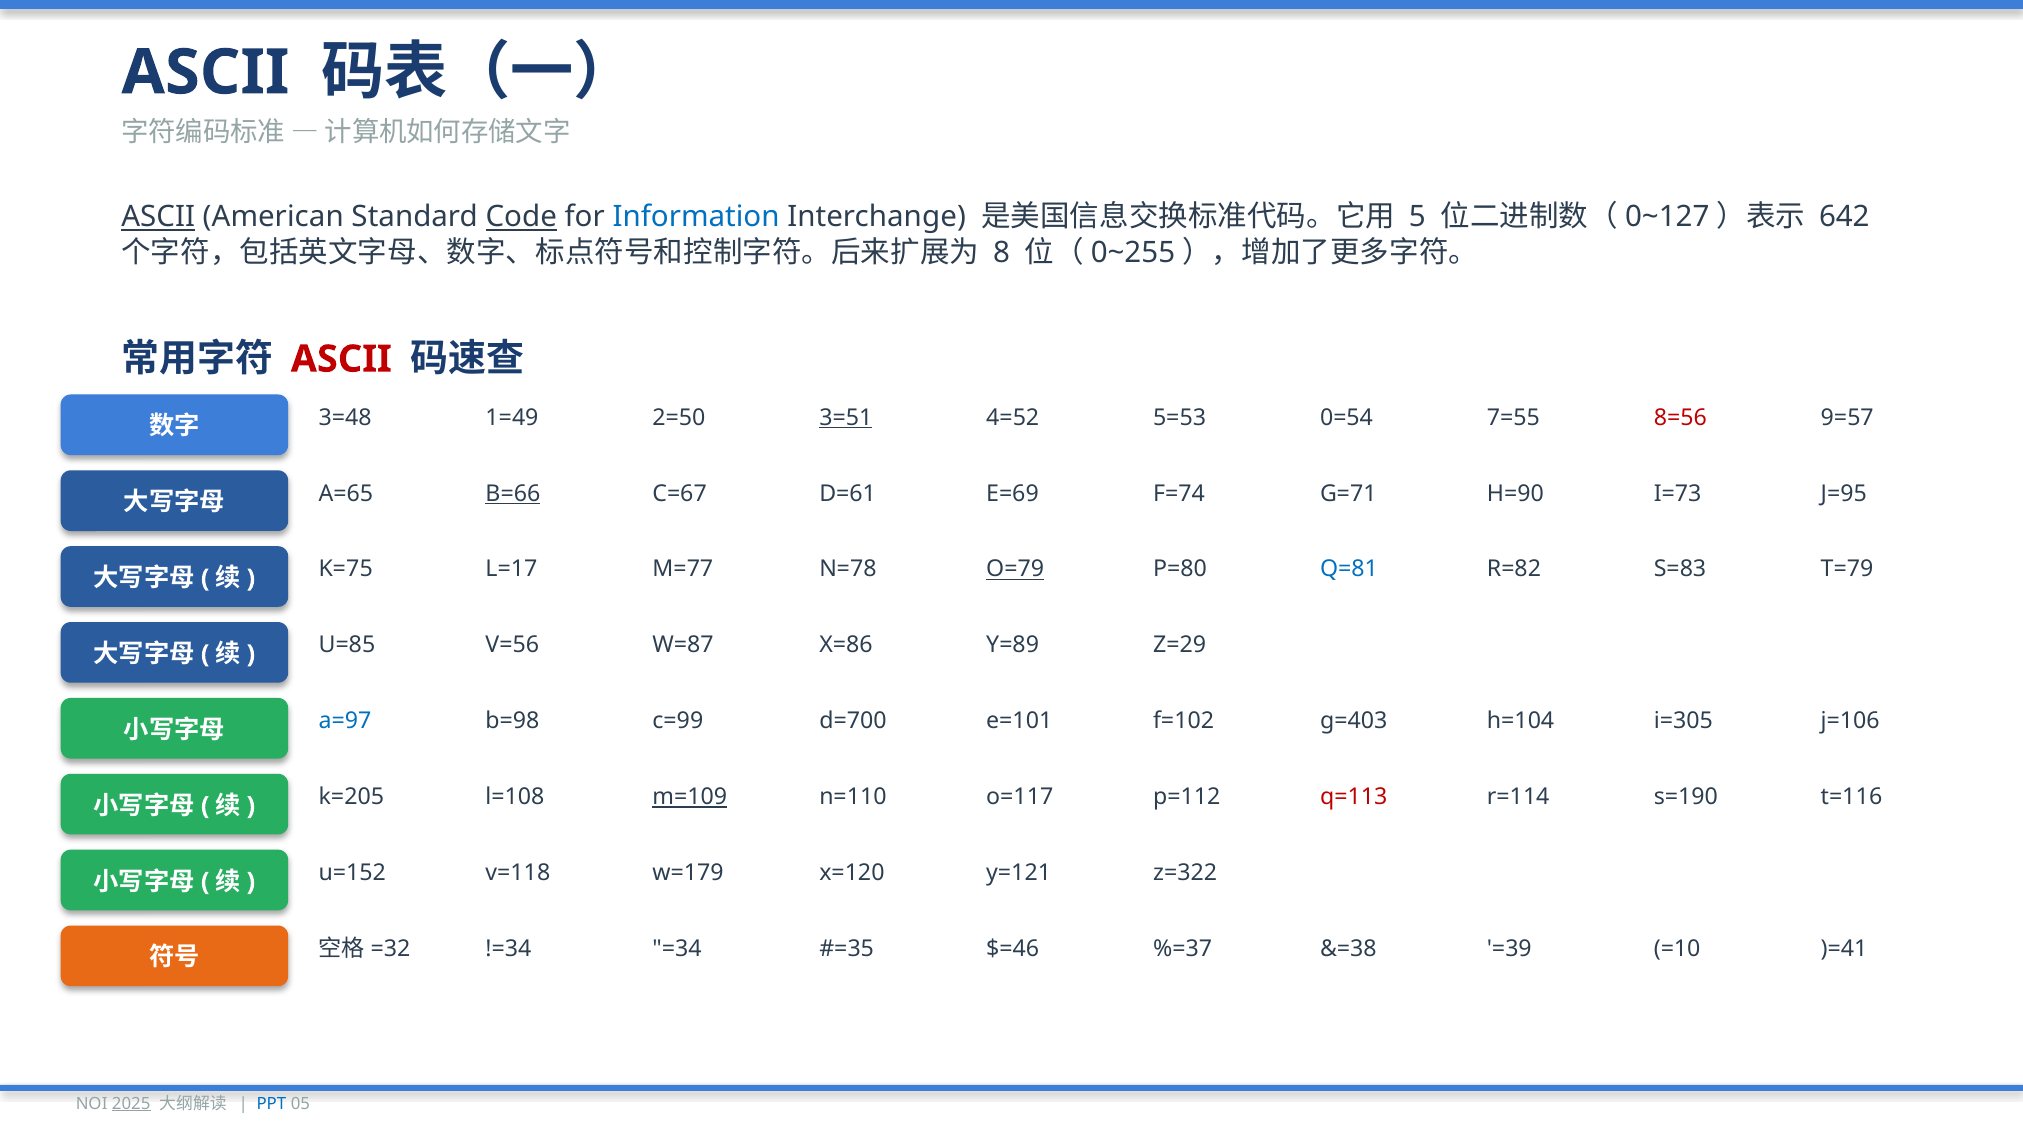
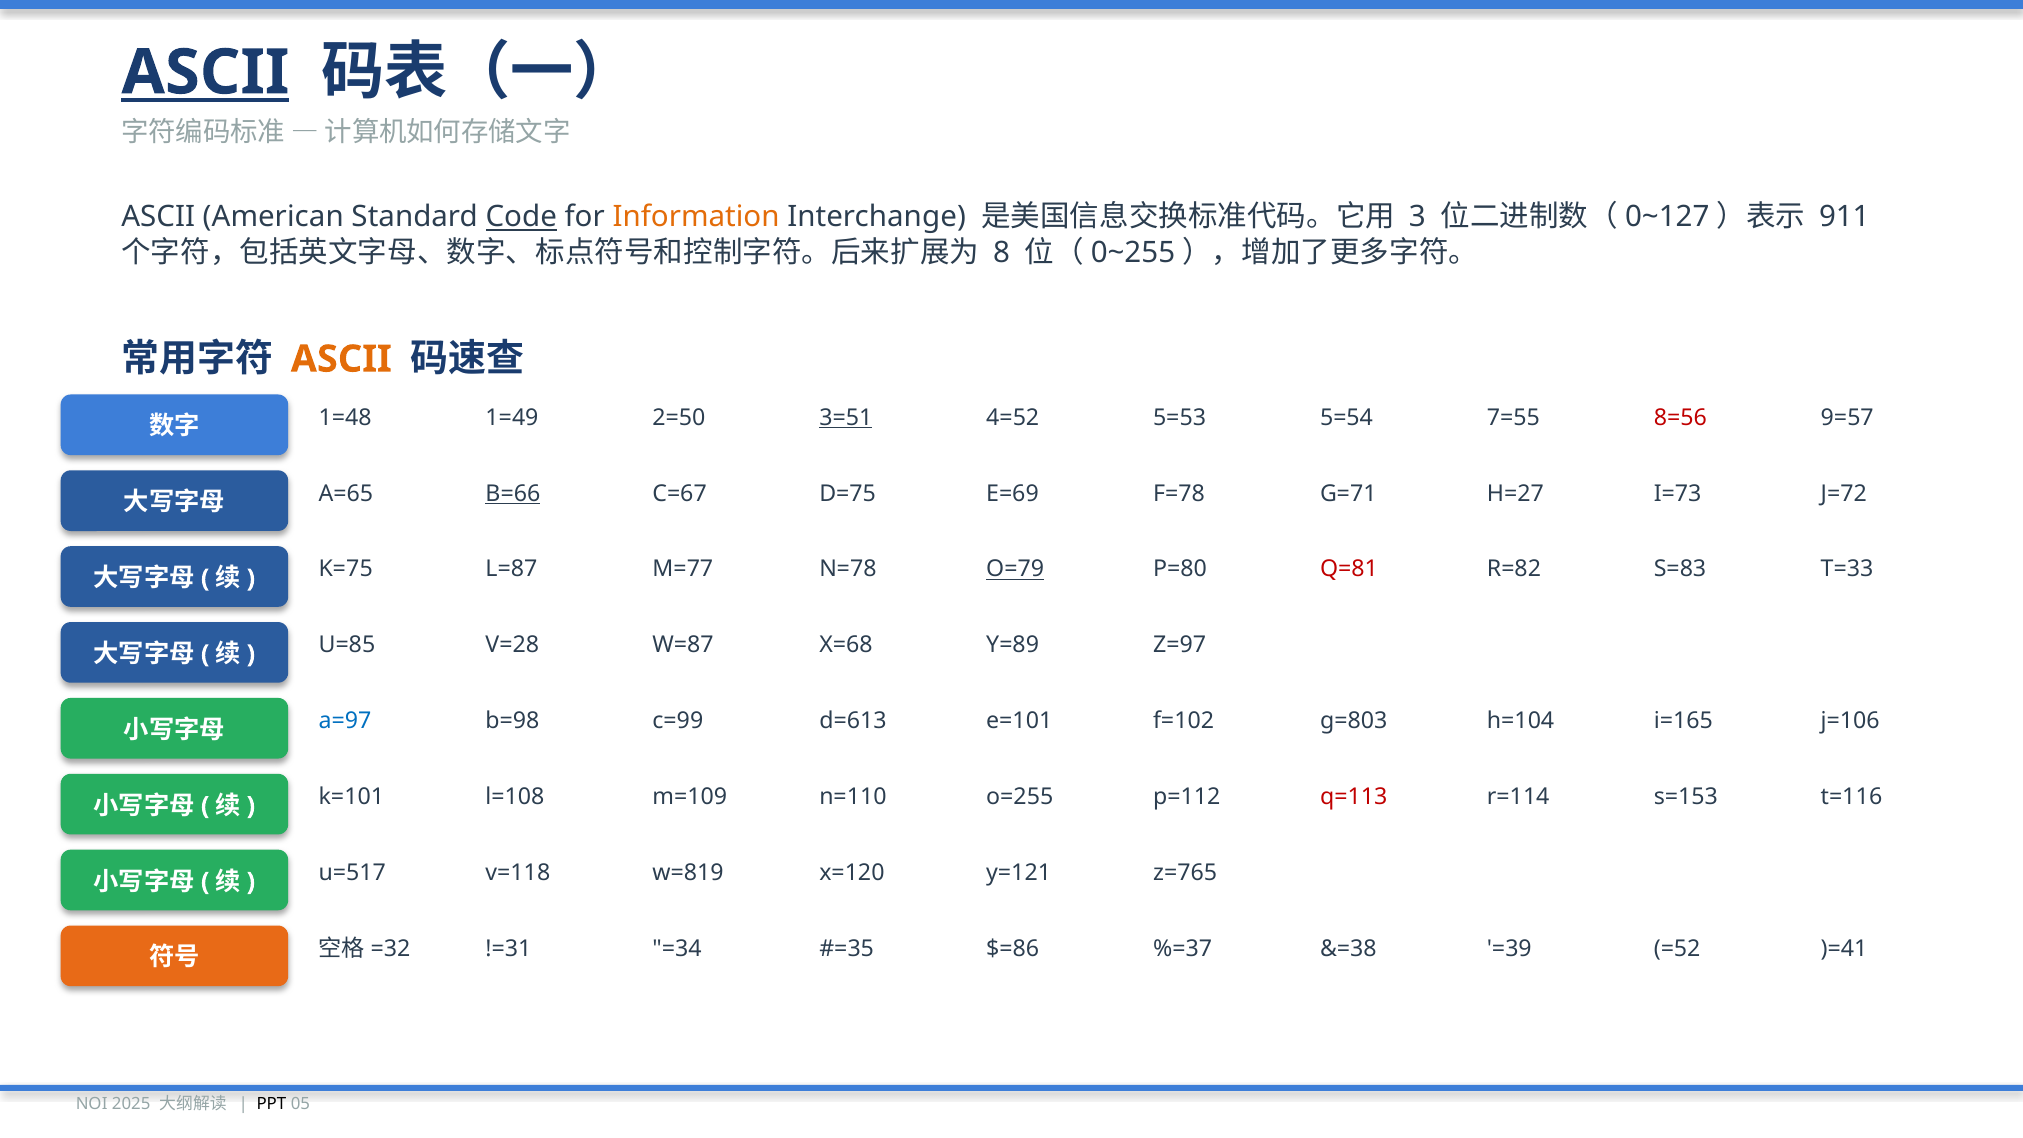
ASCII at (205, 73) underline: none -> present
ASCII at (158, 217) underline: present -> none
Information colour: blue -> orange
5: 5 -> 3
642: 642 -> 911
ASCII at (341, 359) colour: red -> orange
3=48: 3=48 -> 1=48
0=54: 0=54 -> 5=54
D=61: D=61 -> D=75
F=74: F=74 -> F=78
H=90: H=90 -> H=27
J=95: J=95 -> J=72
L=17: L=17 -> L=87
Q=81 colour: blue -> red
T=79: T=79 -> T=33
V=56: V=56 -> V=28
X=86: X=86 -> X=68
Z=29: Z=29 -> Z=97
d=700: d=700 -> d=613
g=403: g=403 -> g=803
i=305: i=305 -> i=165
k=205: k=205 -> k=101
m=109 underline: present -> none
o=117: o=117 -> o=255
s=190: s=190 -> s=153
u=152: u=152 -> u=517
w=179: w=179 -> w=819
z=322: z=322 -> z=765
!=34: !=34 -> !=31
$=46: $=46 -> $=86
=10: =10 -> =52
2025 underline: present -> none
PPT colour: blue -> black
